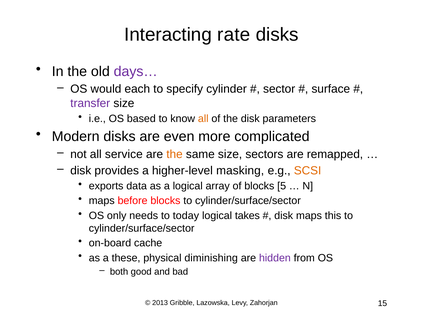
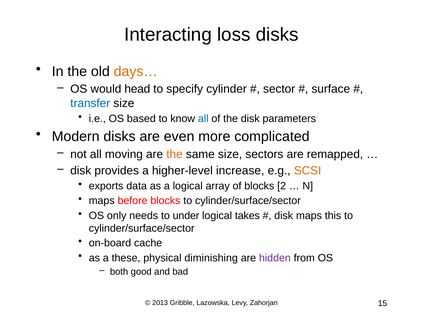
rate: rate -> loss
days… colour: purple -> orange
each: each -> head
transfer colour: purple -> blue
all at (203, 119) colour: orange -> blue
service: service -> moving
masking: masking -> increase
5: 5 -> 2
today: today -> under
